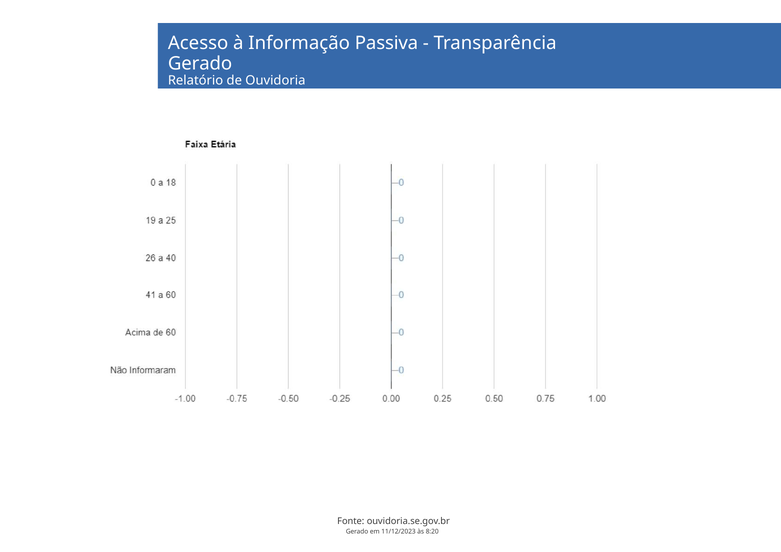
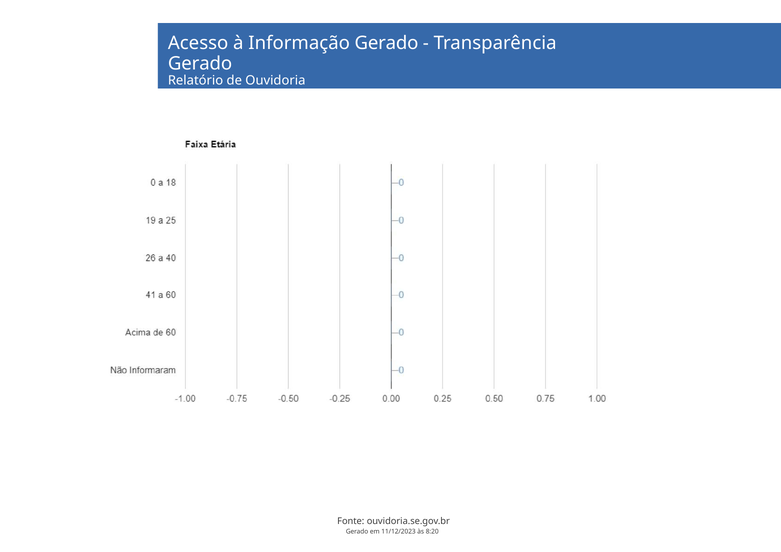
Informação Passiva: Passiva -> Gerado
